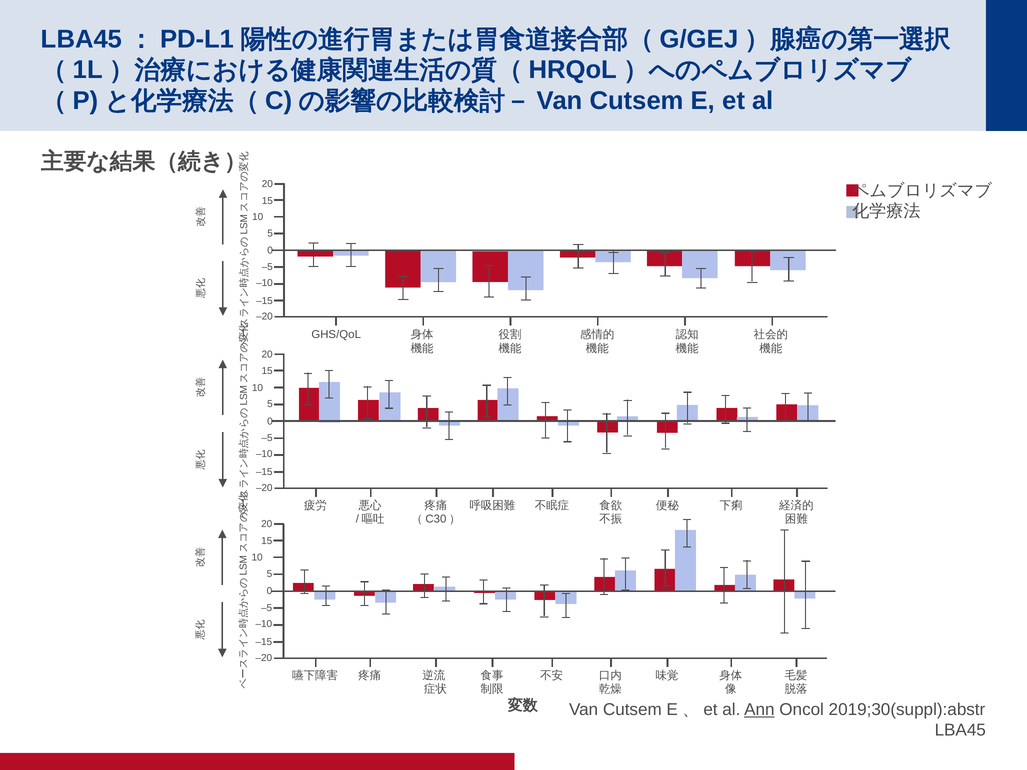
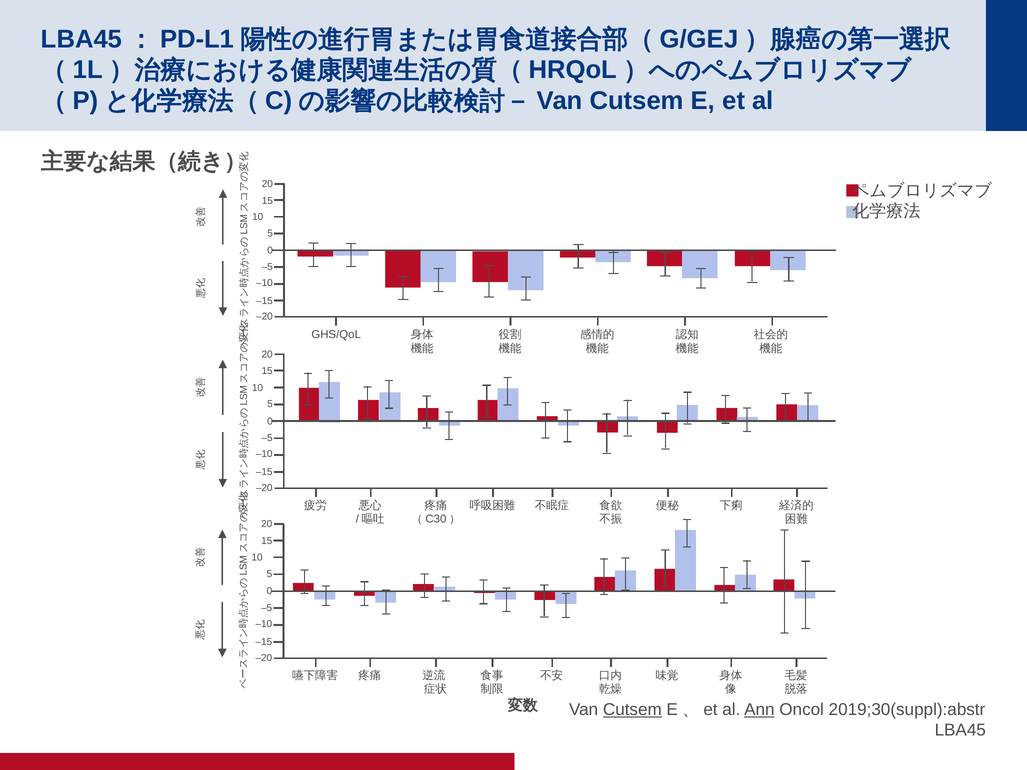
Cutsem at (632, 710) underline: none -> present
